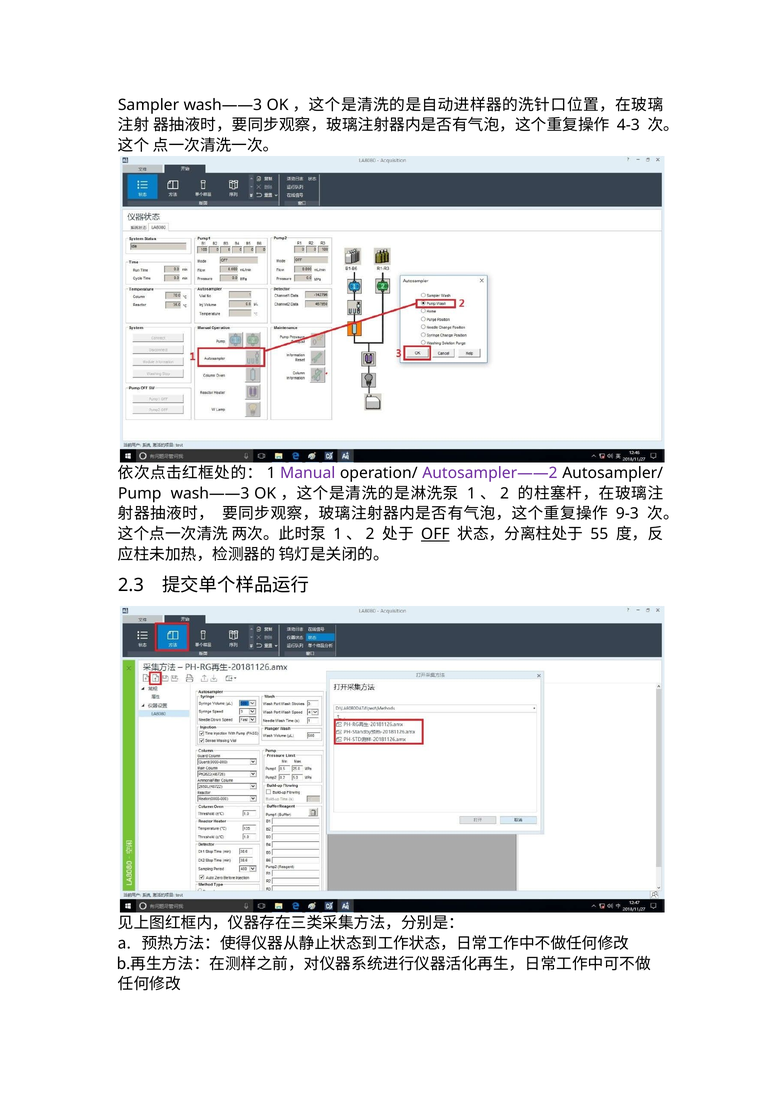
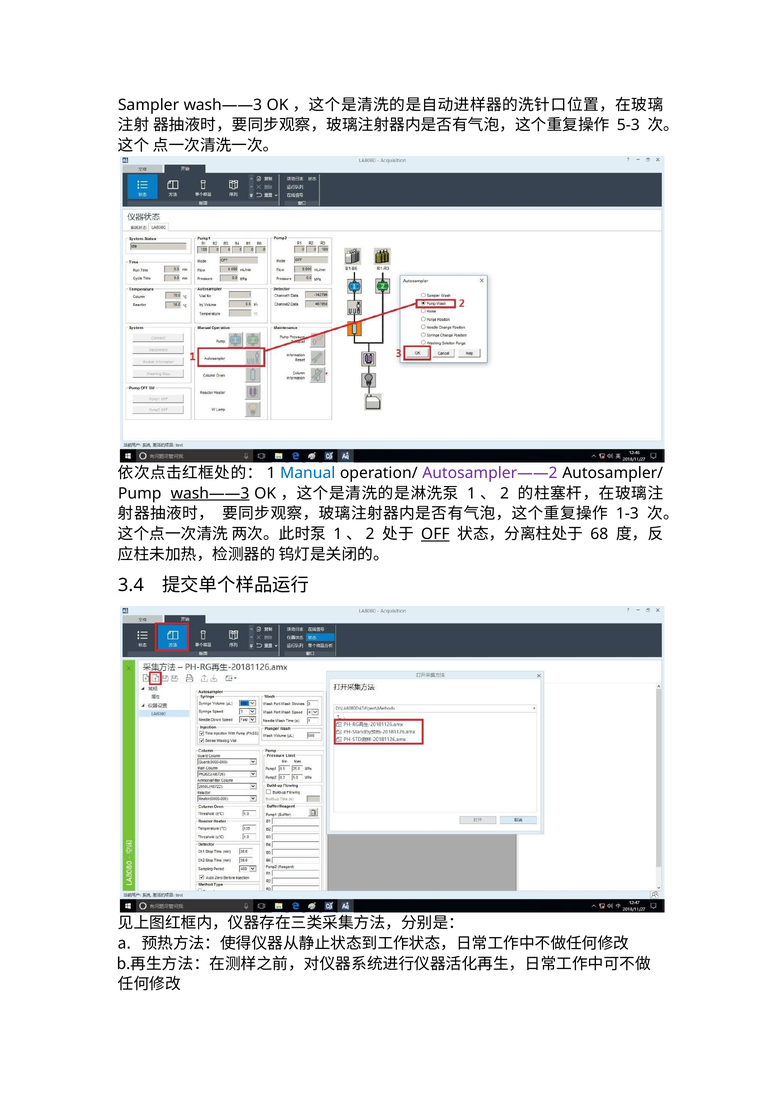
4-3: 4-3 -> 5-3
Manual colour: purple -> blue
wash——3 at (210, 493) underline: none -> present
9-3: 9-3 -> 1-3
55: 55 -> 68
2.3: 2.3 -> 3.4
